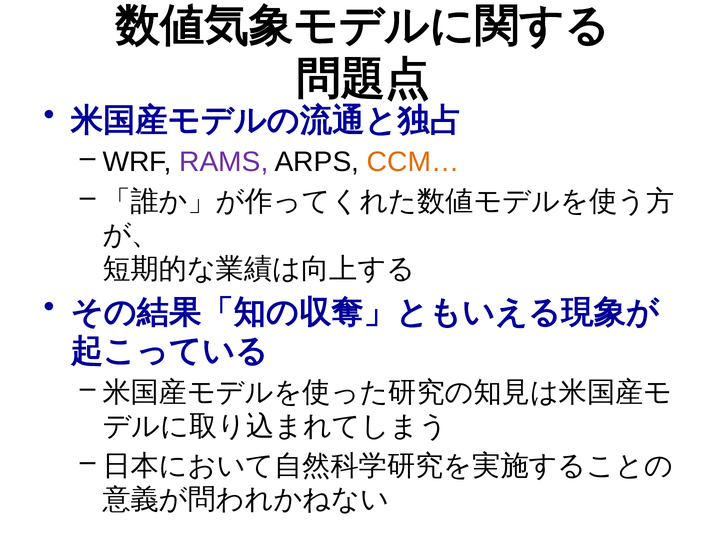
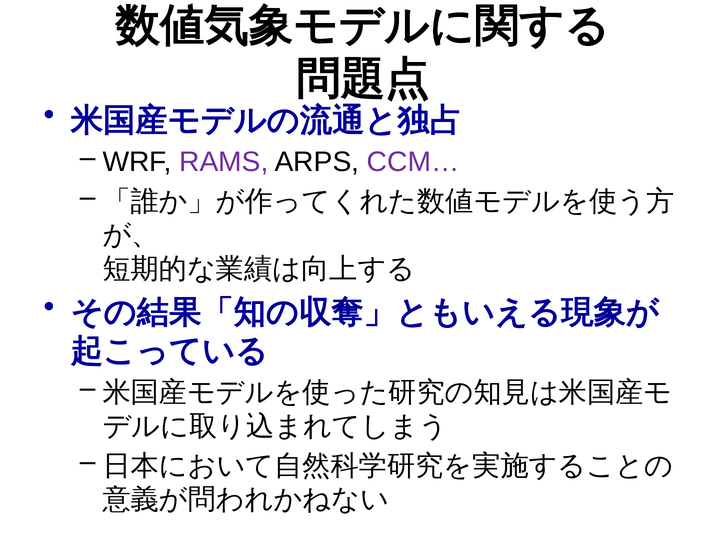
CCM… colour: orange -> purple
